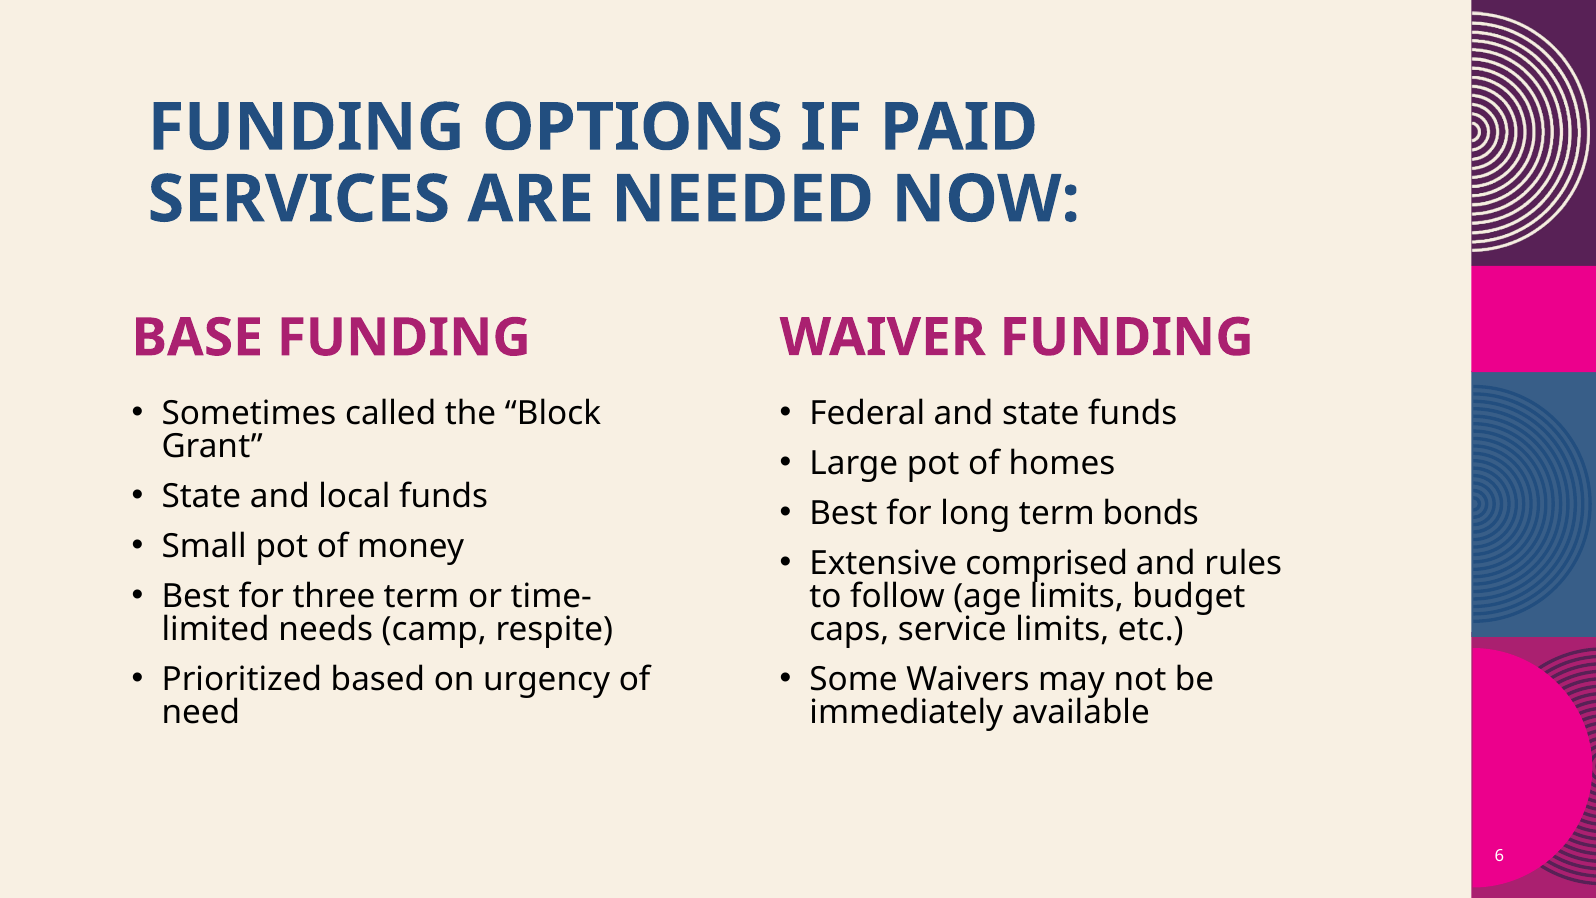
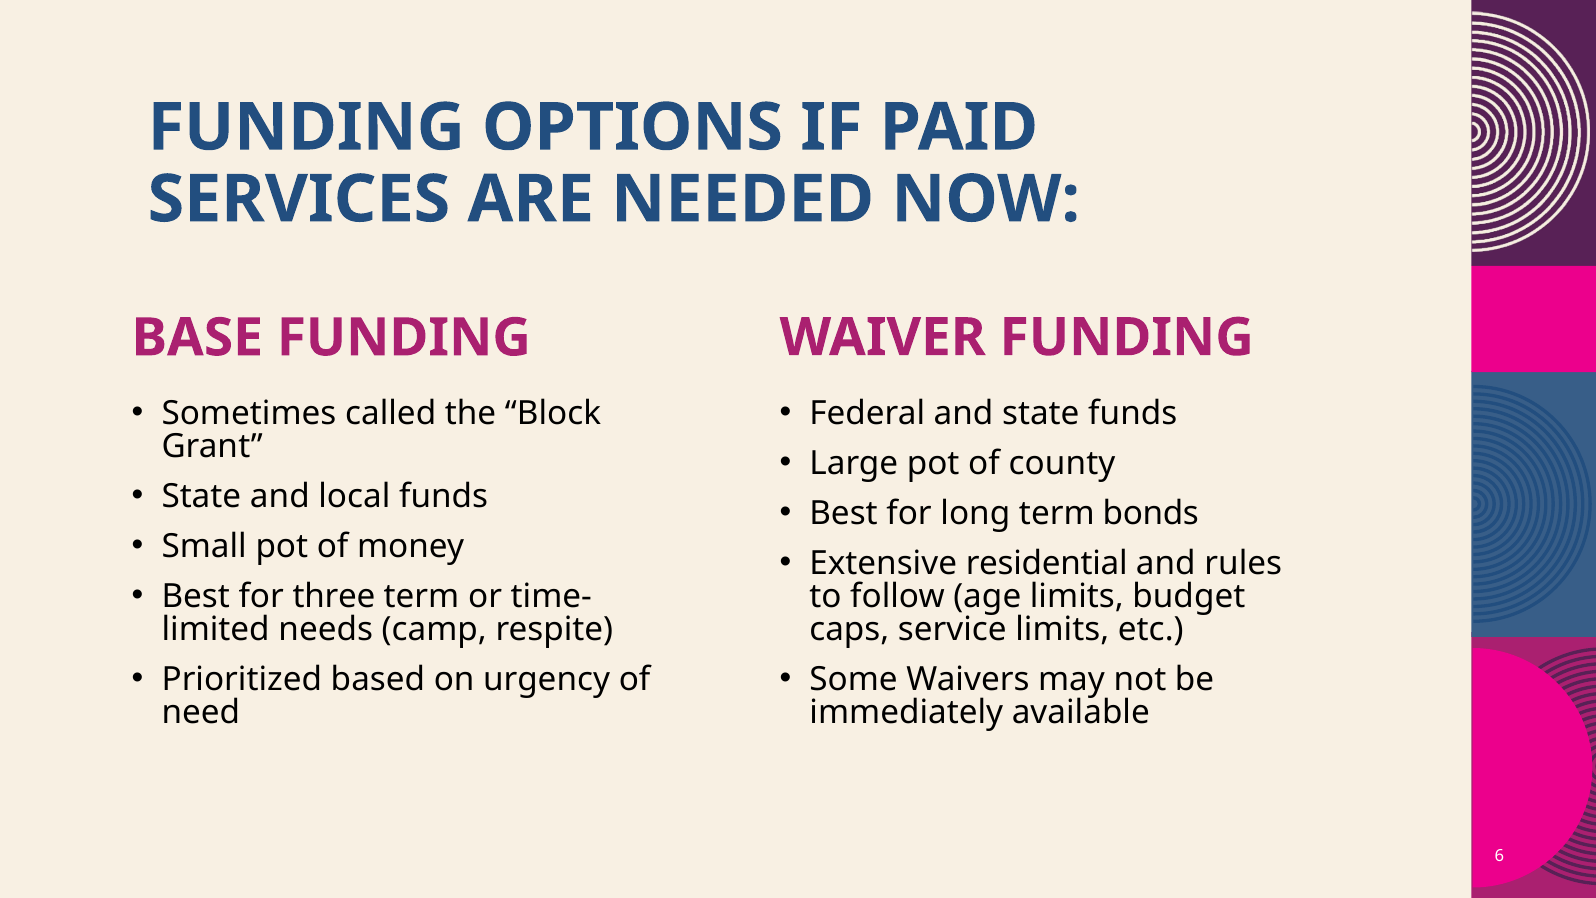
homes: homes -> county
comprised: comprised -> residential
